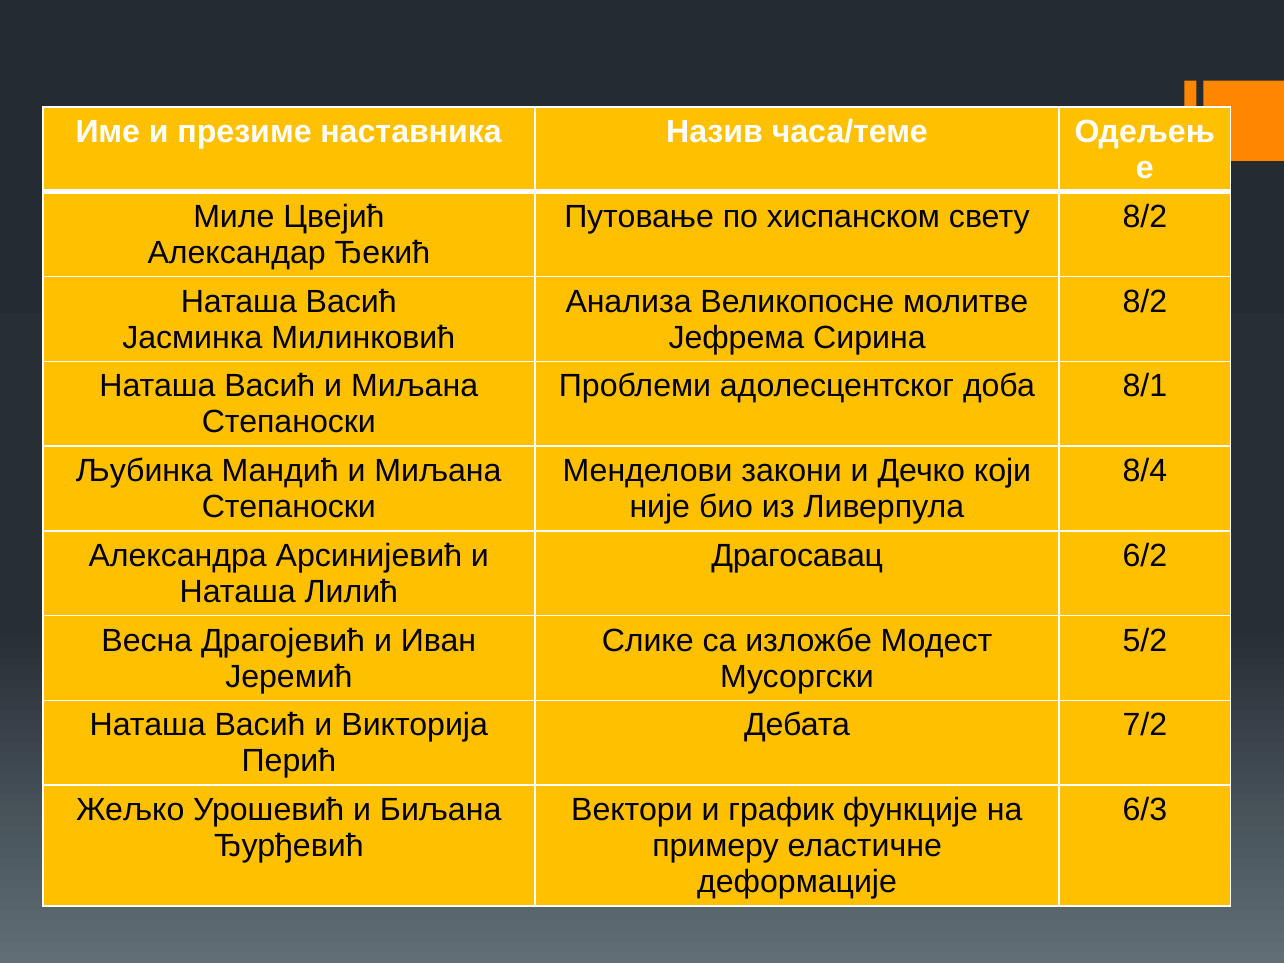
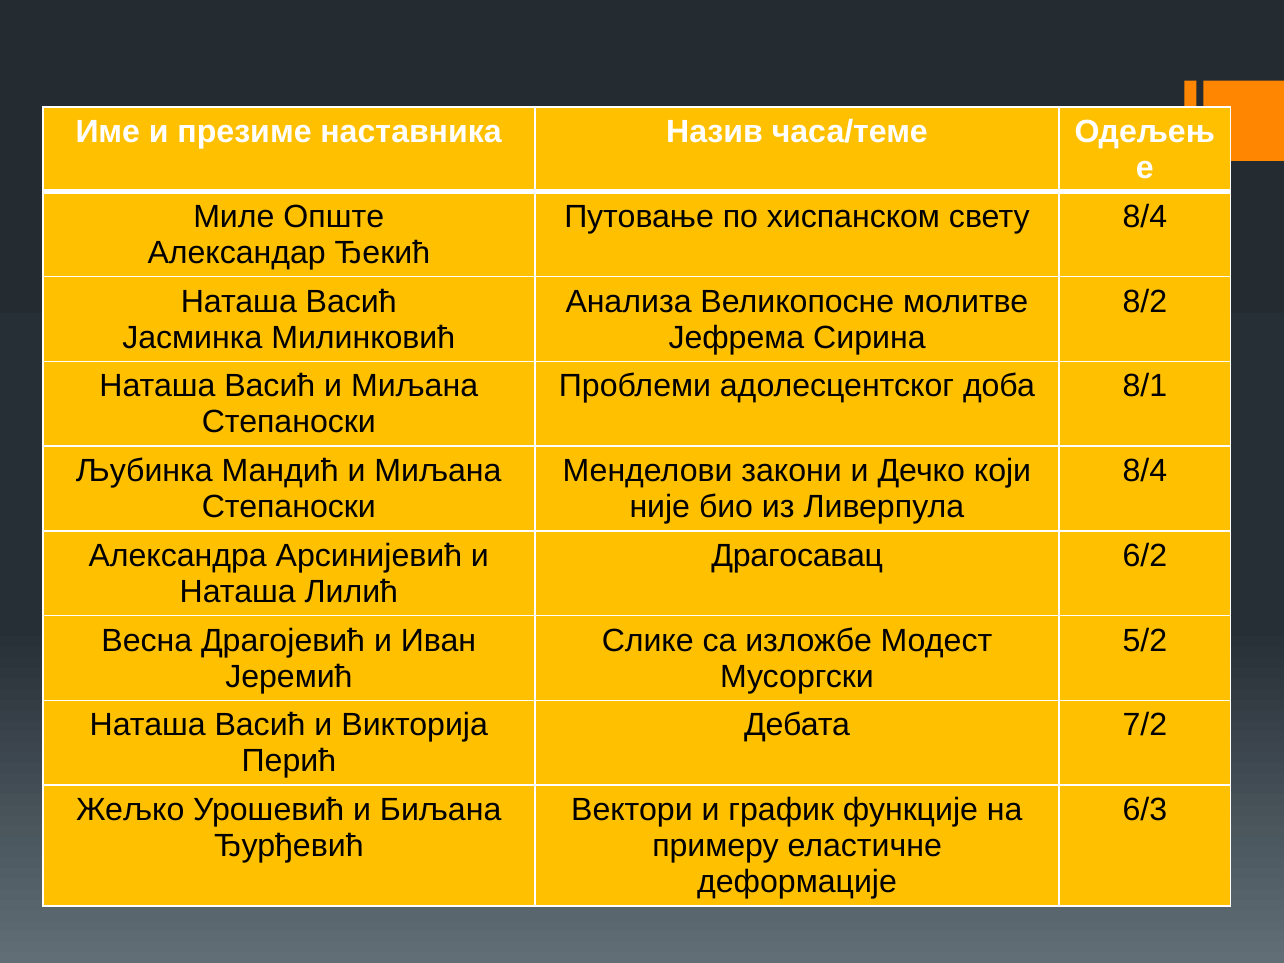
Цвејић: Цвејић -> Опште
свету 8/2: 8/2 -> 8/4
